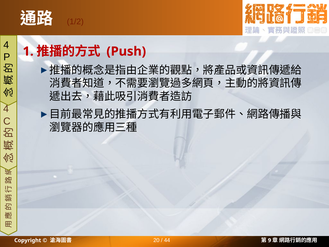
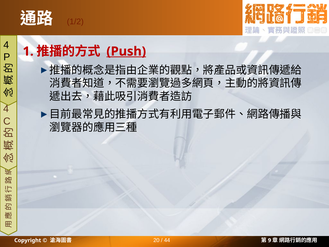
Push underline: none -> present
